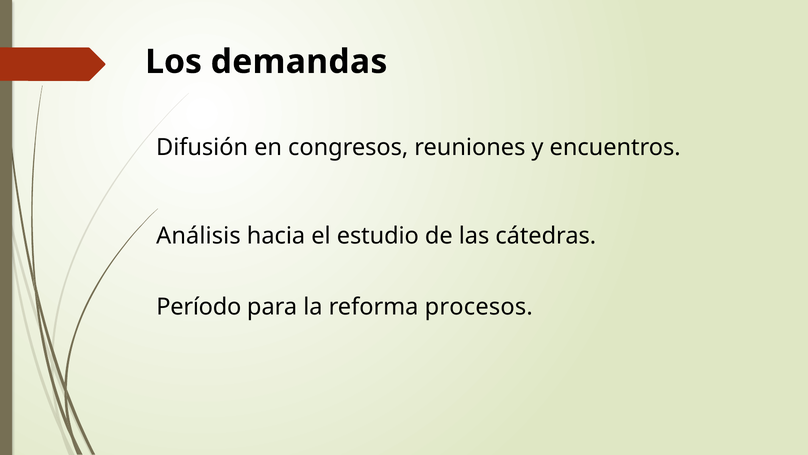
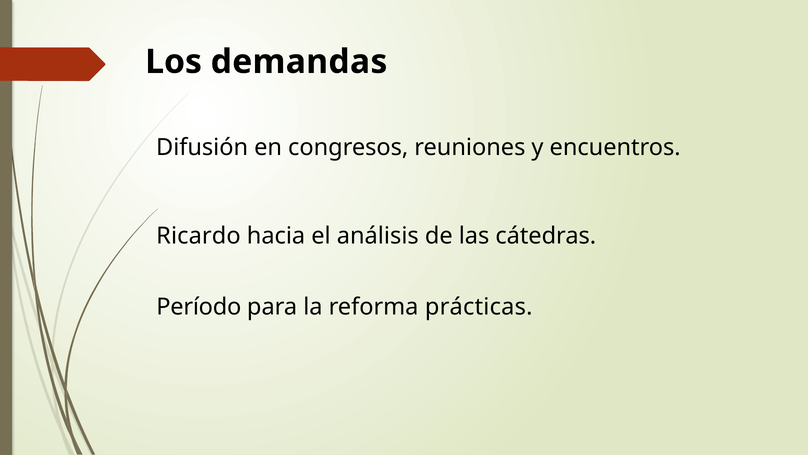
Análisis: Análisis -> Ricardo
estudio: estudio -> análisis
procesos: procesos -> prácticas
